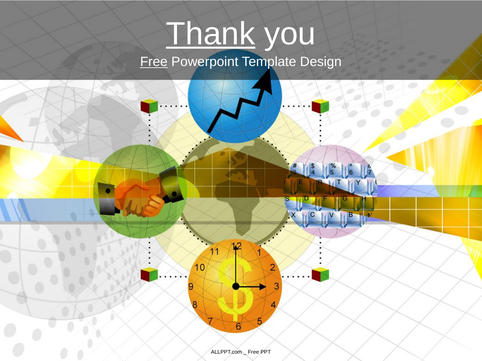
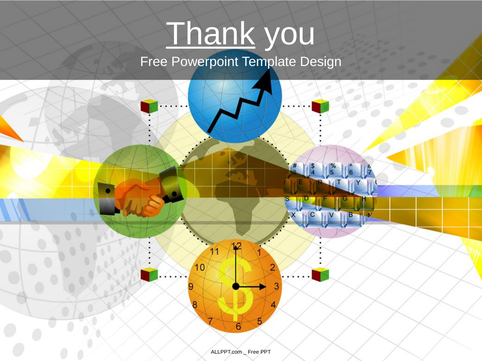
Free at (154, 62) underline: present -> none
